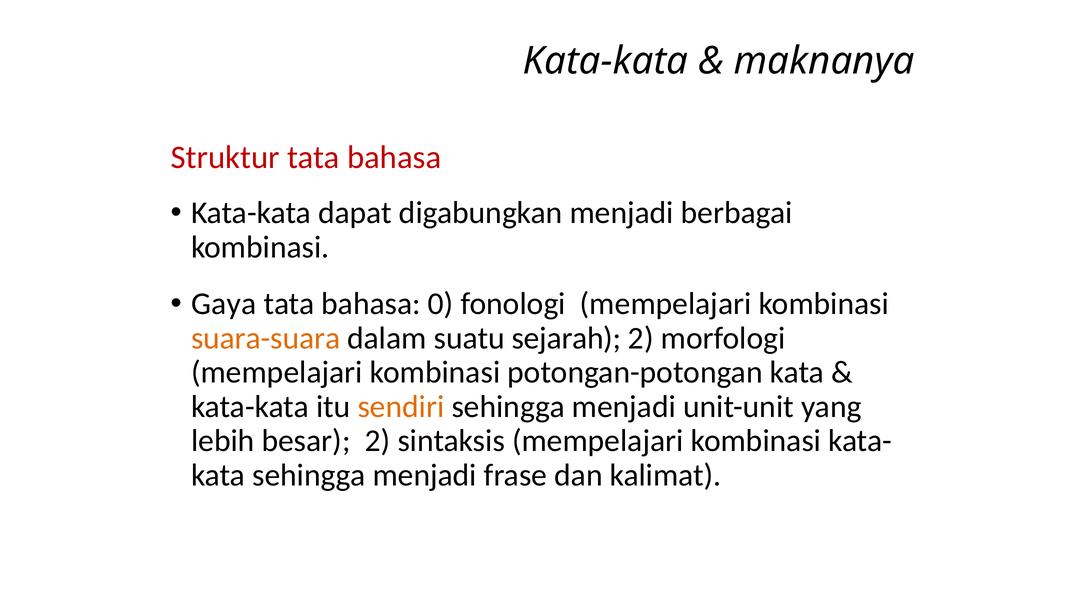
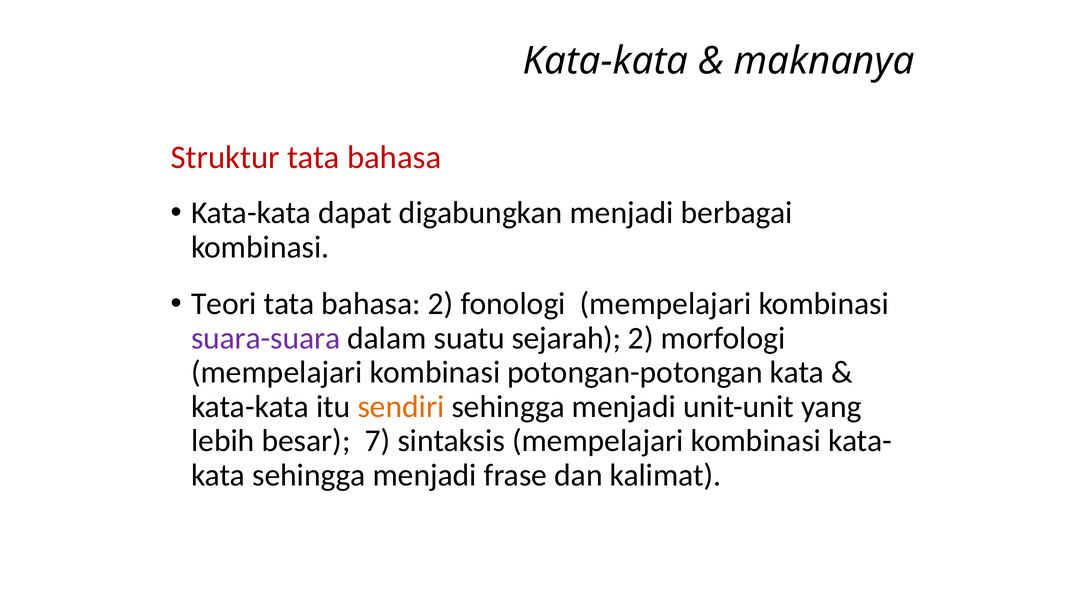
Gaya: Gaya -> Teori
bahasa 0: 0 -> 2
suara-suara colour: orange -> purple
besar 2: 2 -> 7
